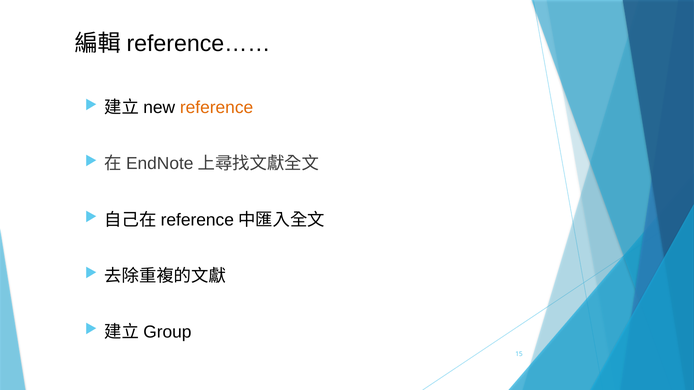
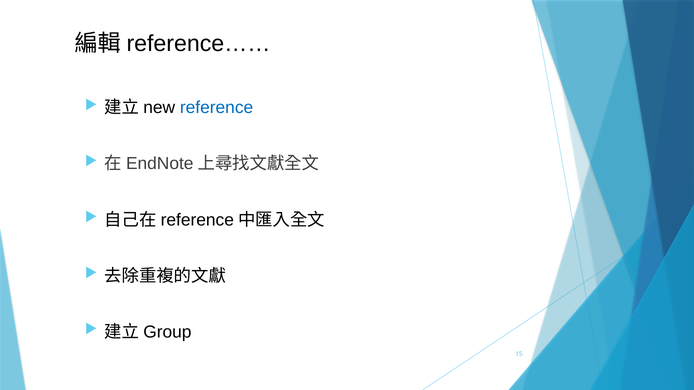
reference colour: orange -> blue
